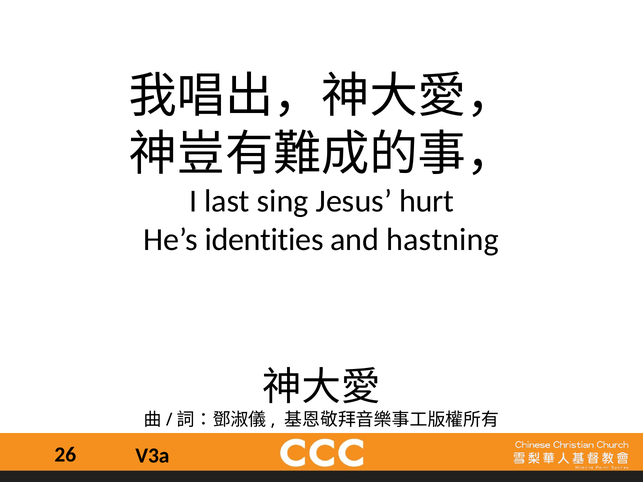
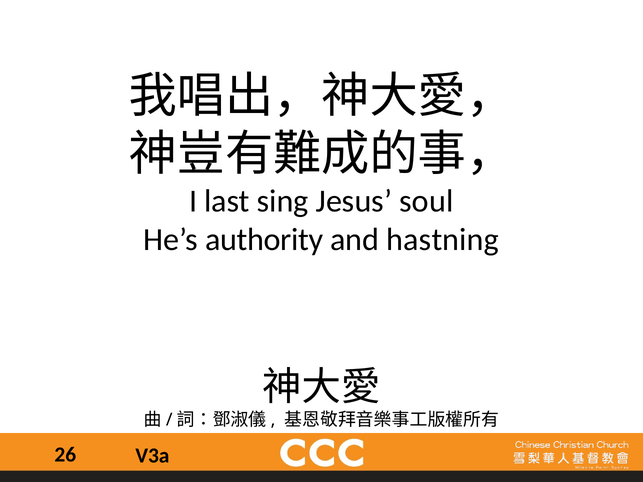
hurt: hurt -> soul
identities: identities -> authority
